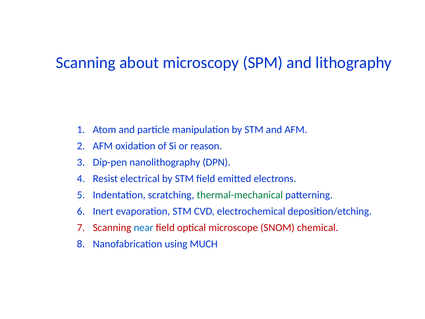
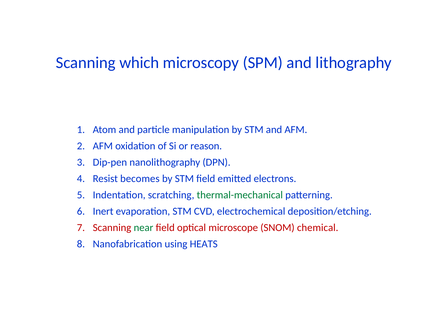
about: about -> which
electrical: electrical -> becomes
near colour: blue -> green
MUCH: MUCH -> HEATS
